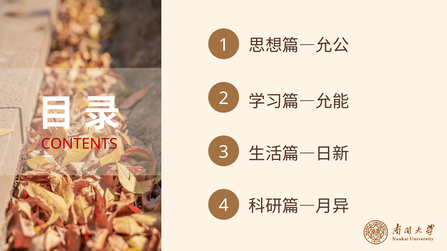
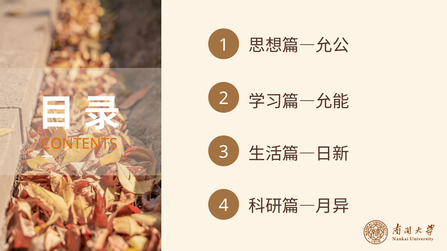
CONTENTS colour: red -> orange
